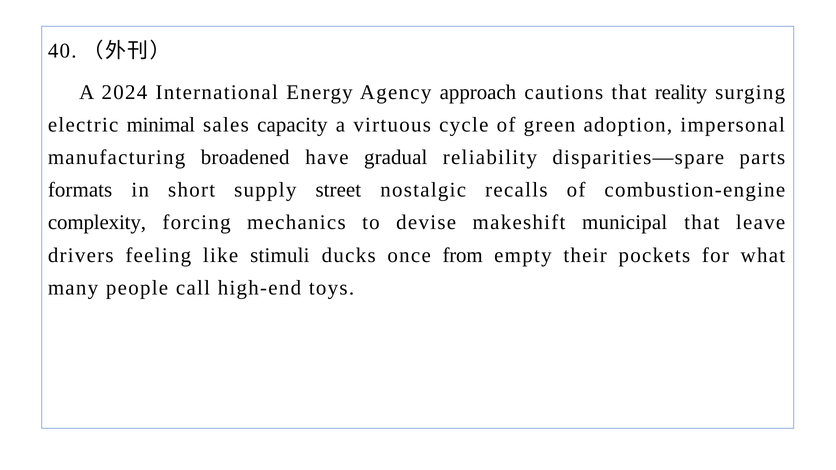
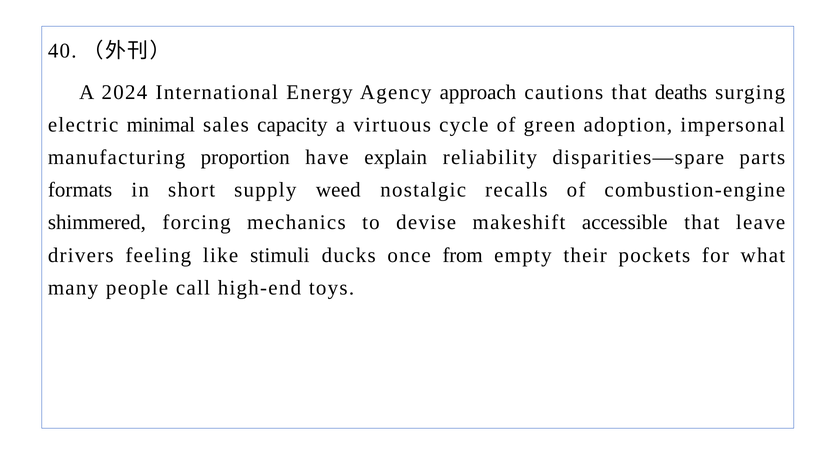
reality: reality -> deaths
broadened: broadened -> proportion
gradual: gradual -> explain
street: street -> weed
complexity: complexity -> shimmered
municipal: municipal -> accessible
